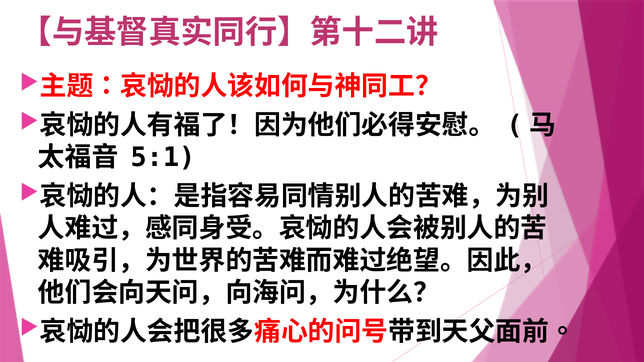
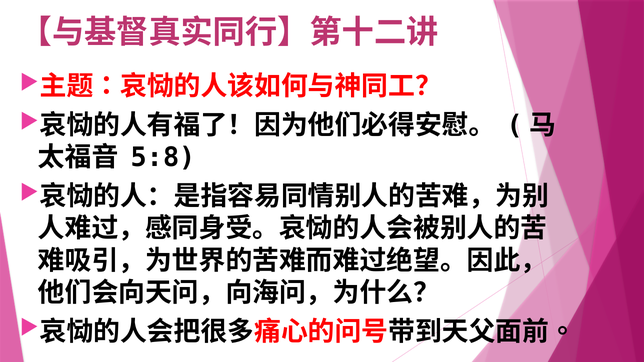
5:1: 5:1 -> 5:8
